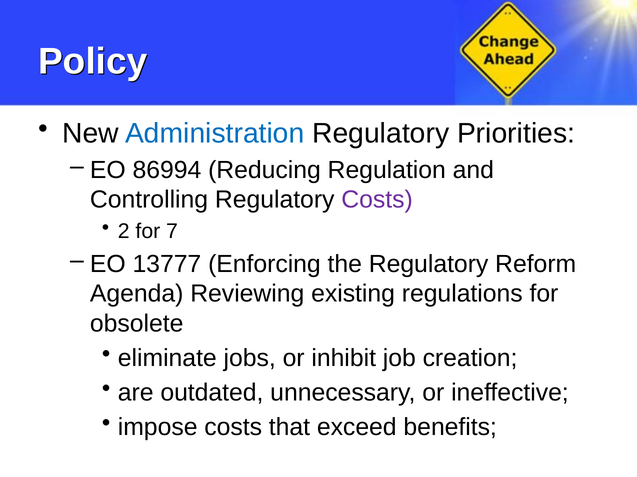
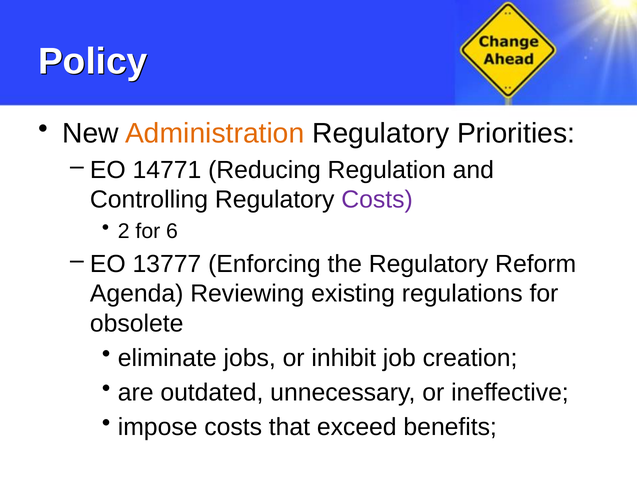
Administration colour: blue -> orange
86994: 86994 -> 14771
7: 7 -> 6
